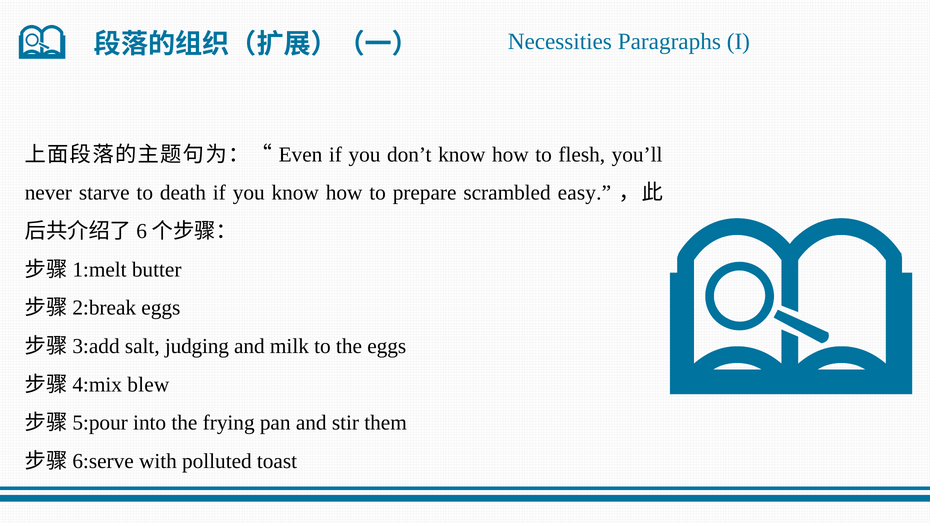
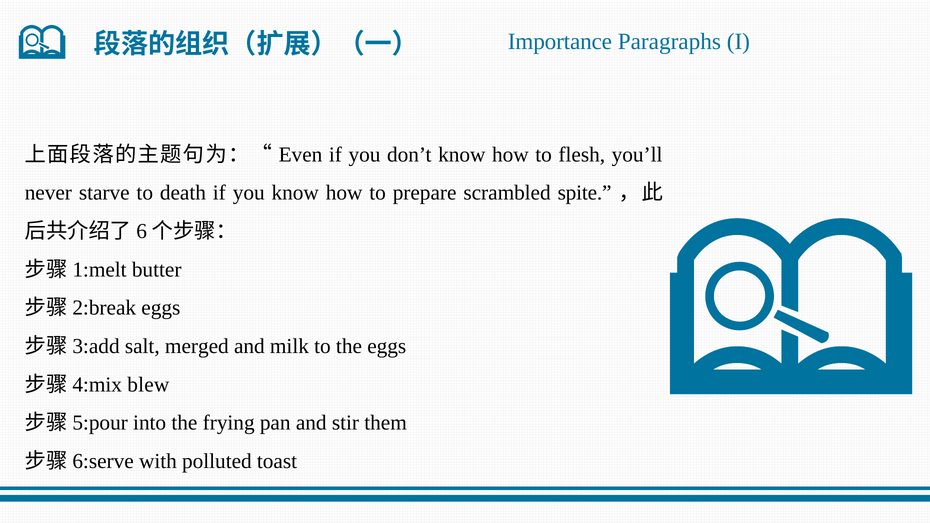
Necessities: Necessities -> Importance
easy: easy -> spite
judging: judging -> merged
